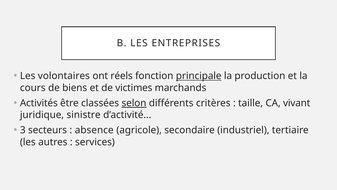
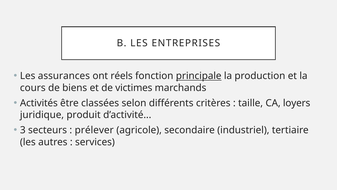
volontaires: volontaires -> assurances
selon underline: present -> none
vivant: vivant -> loyers
sinistre: sinistre -> produit
absence: absence -> prélever
